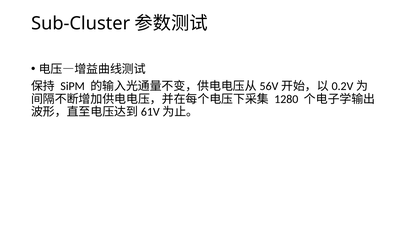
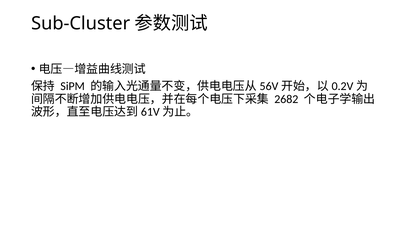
1280: 1280 -> 2682
